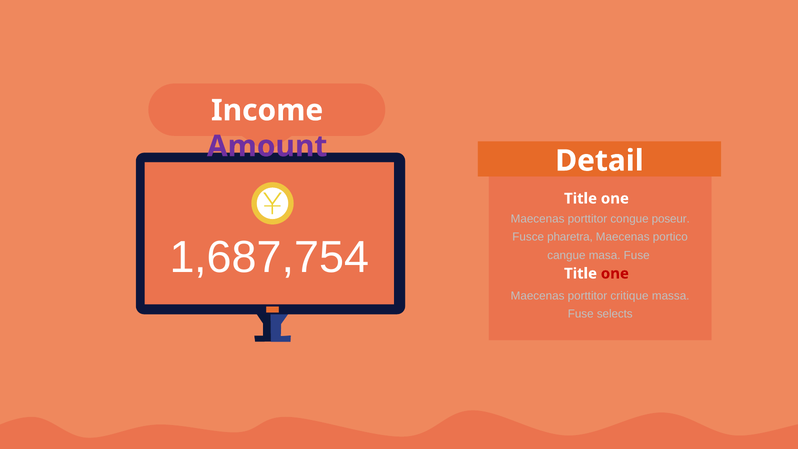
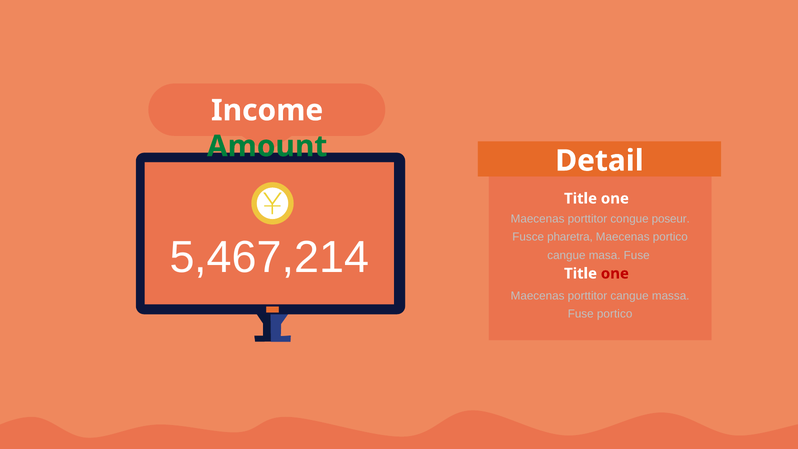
Amount colour: purple -> green
1,687,754: 1,687,754 -> 5,467,214
porttitor critique: critique -> cangue
Fuse selects: selects -> portico
